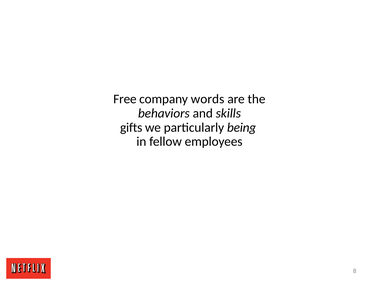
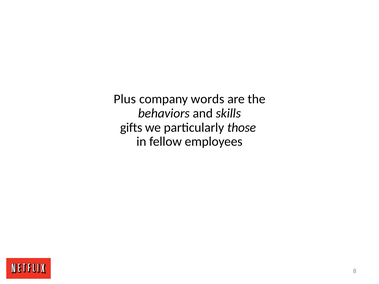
Free: Free -> Plus
being: being -> those
